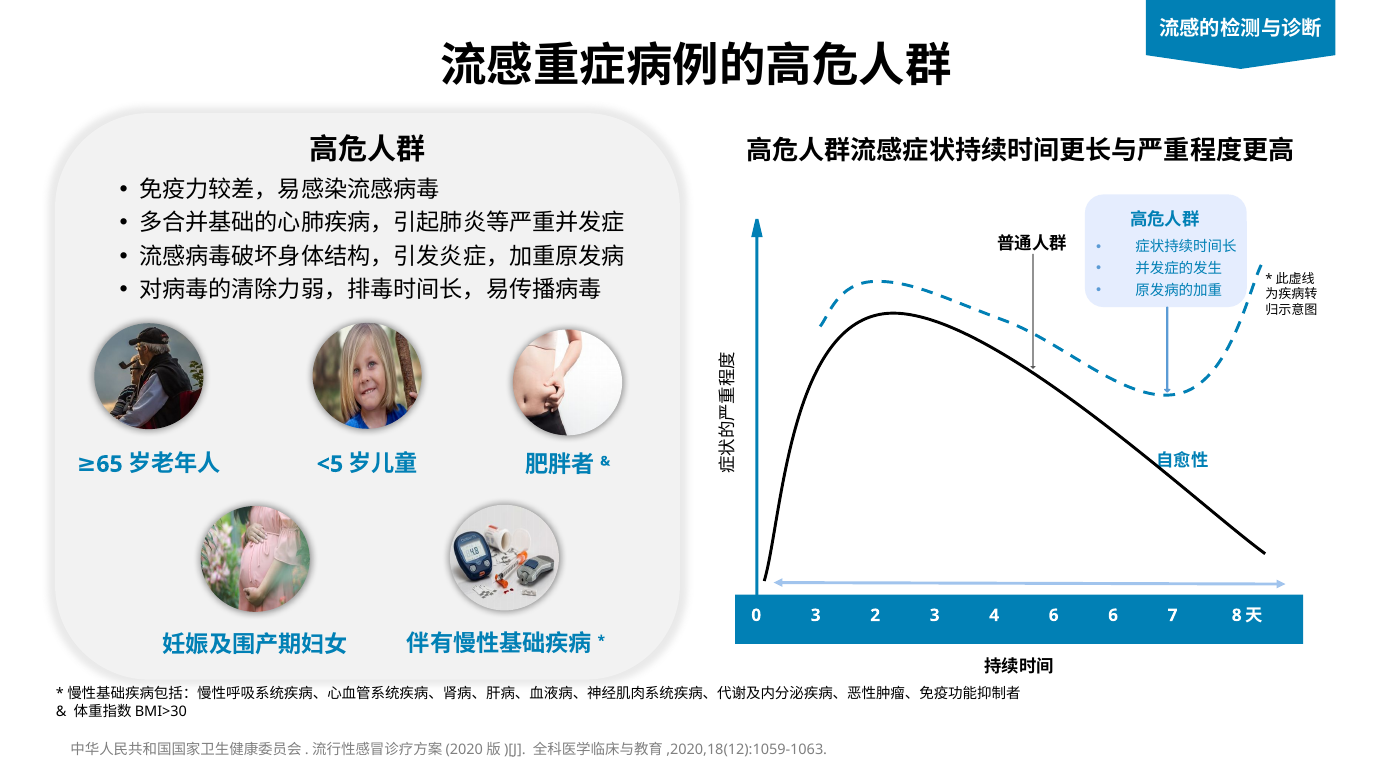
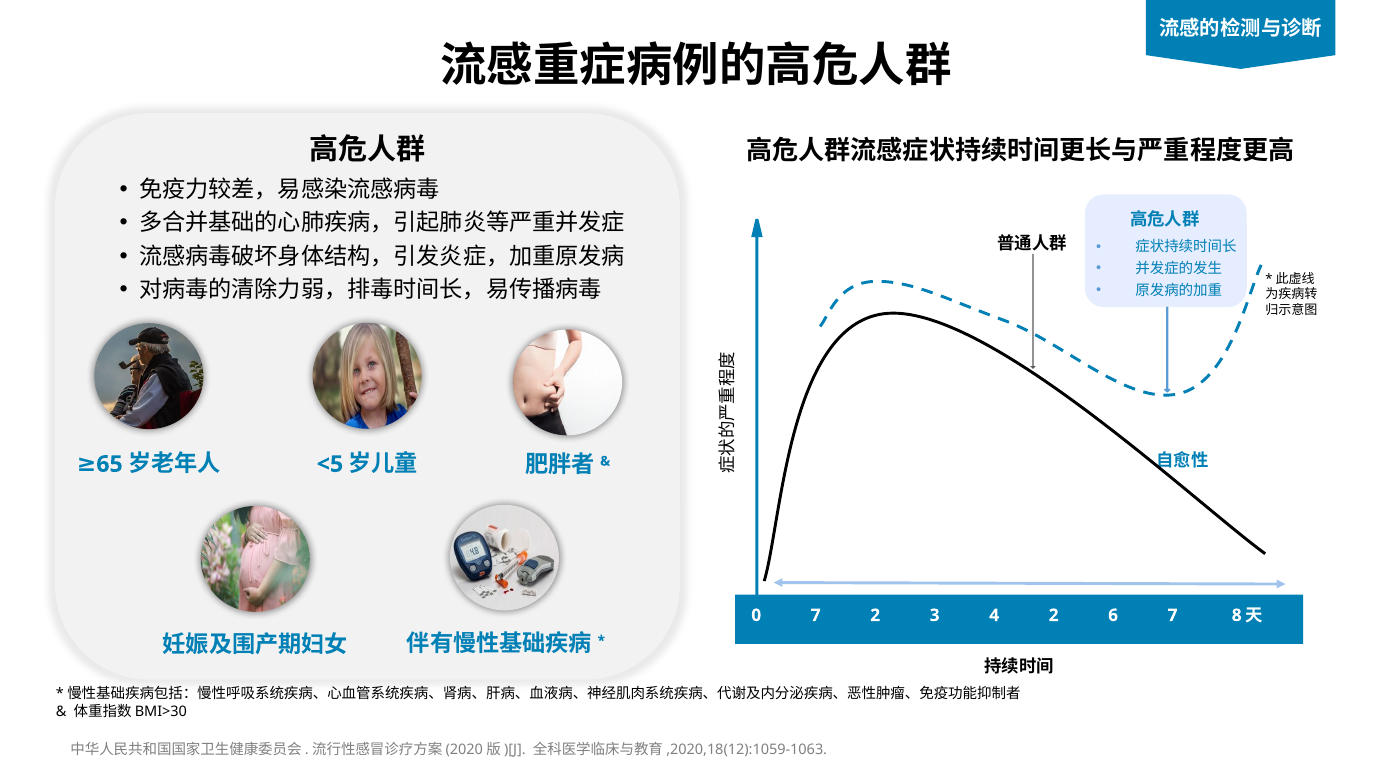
0 3: 3 -> 7
4 6: 6 -> 2
